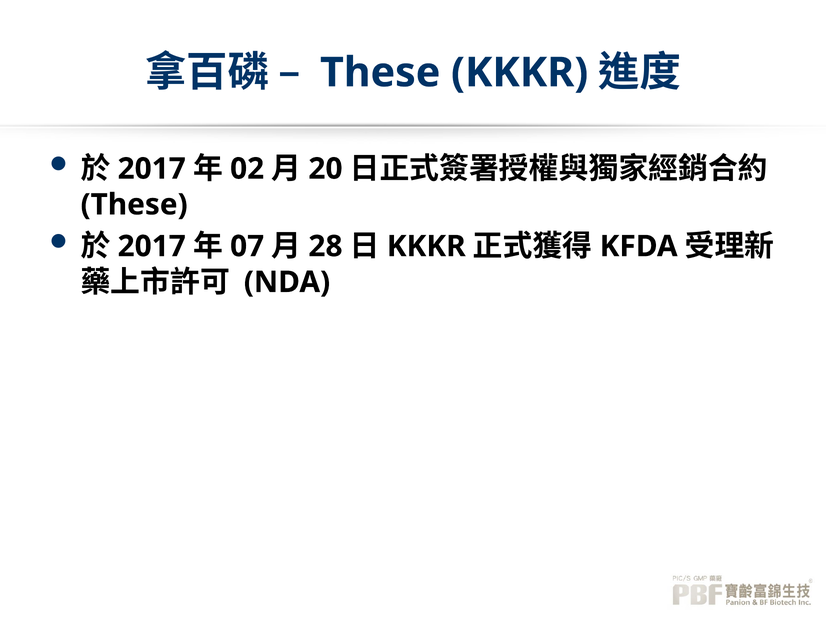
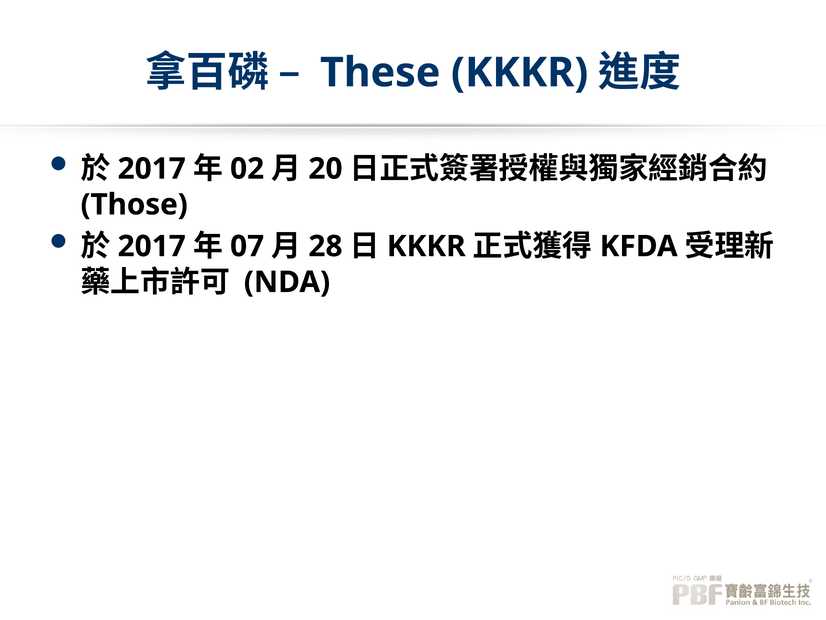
These at (134, 204): These -> Those
